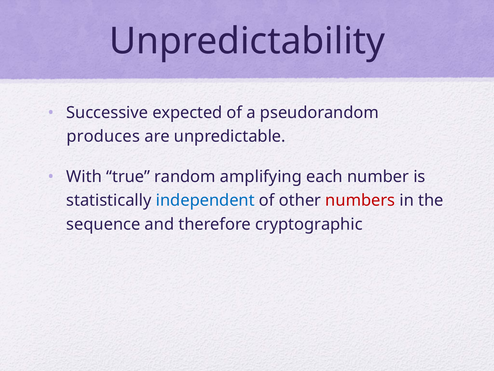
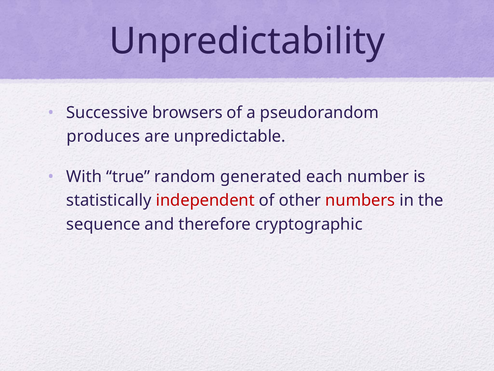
expected: expected -> browsers
amplifying: amplifying -> generated
independent colour: blue -> red
